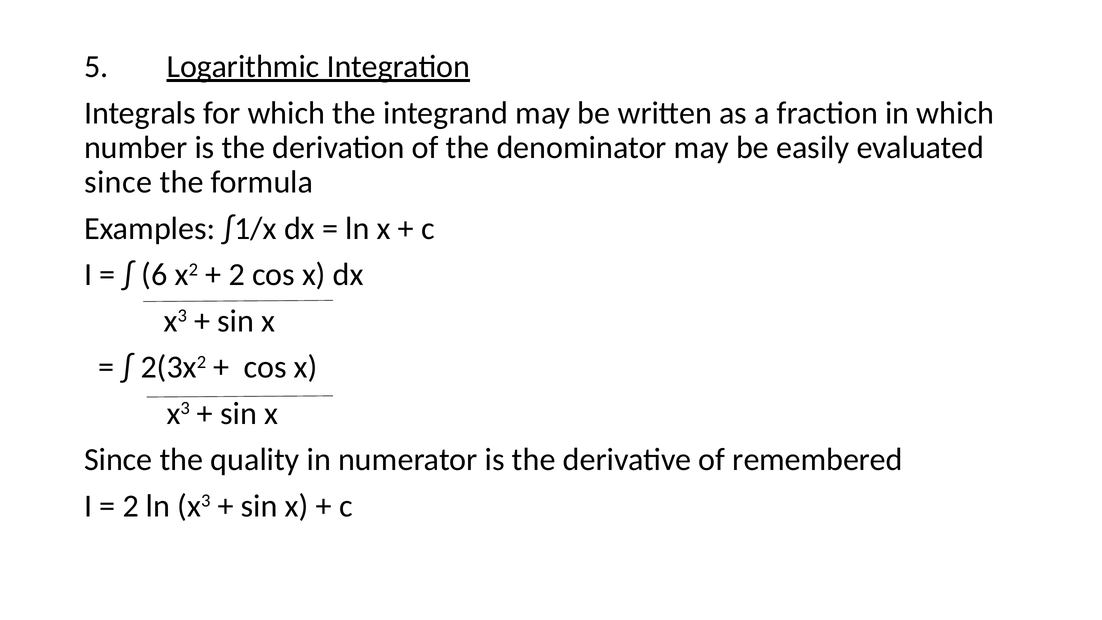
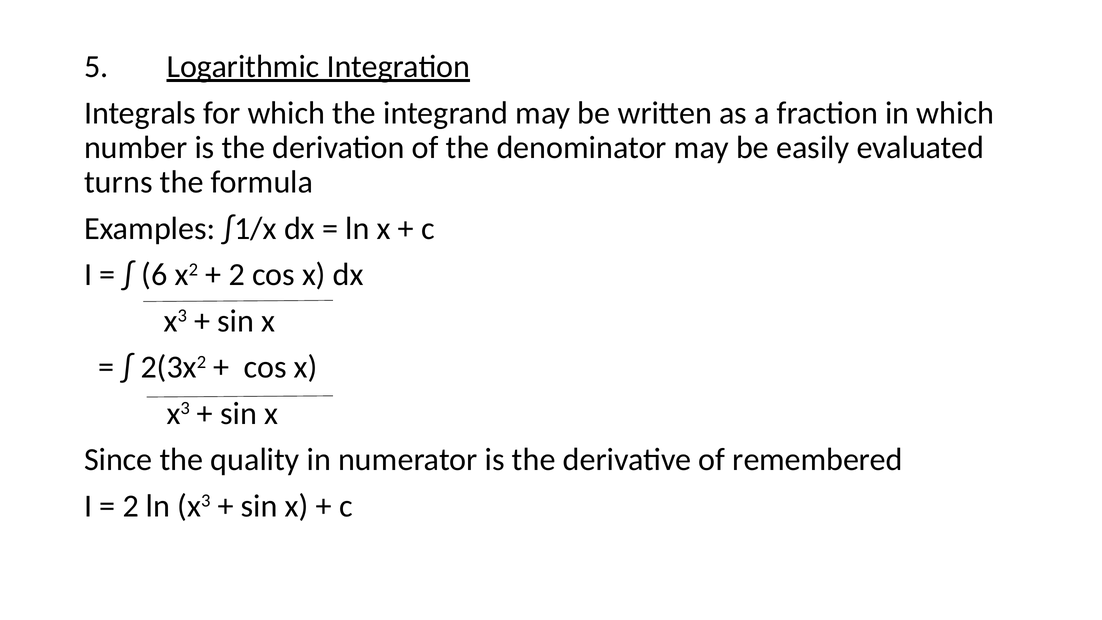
since at (118, 182): since -> turns
